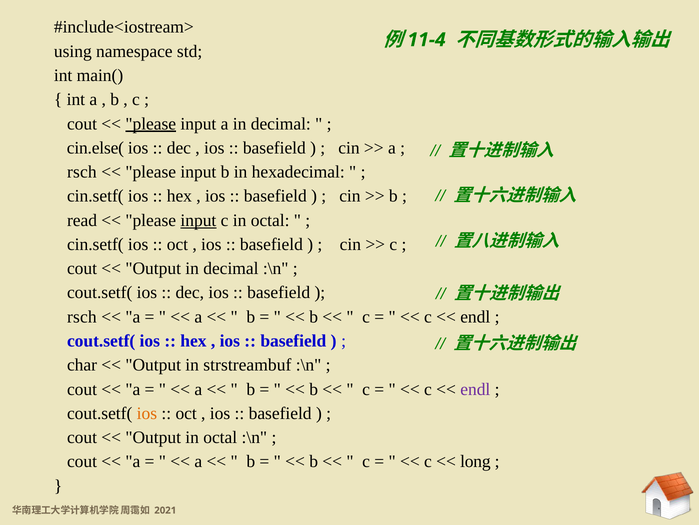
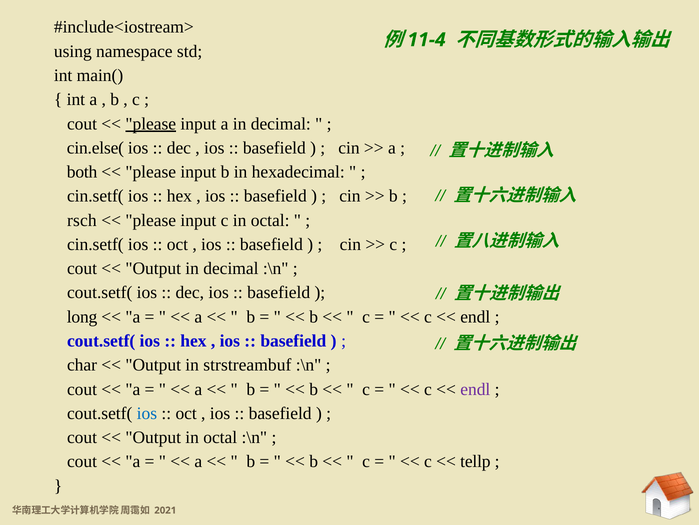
rsch at (82, 172): rsch -> both
read: read -> rsch
input at (198, 220) underline: present -> none
rsch at (82, 316): rsch -> long
ios at (147, 413) colour: orange -> blue
long: long -> tellp
